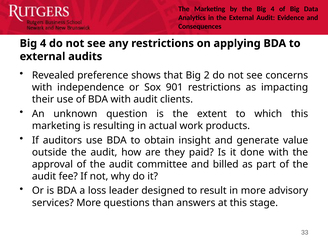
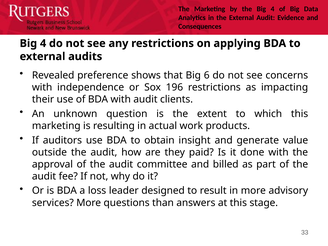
2: 2 -> 6
901: 901 -> 196
